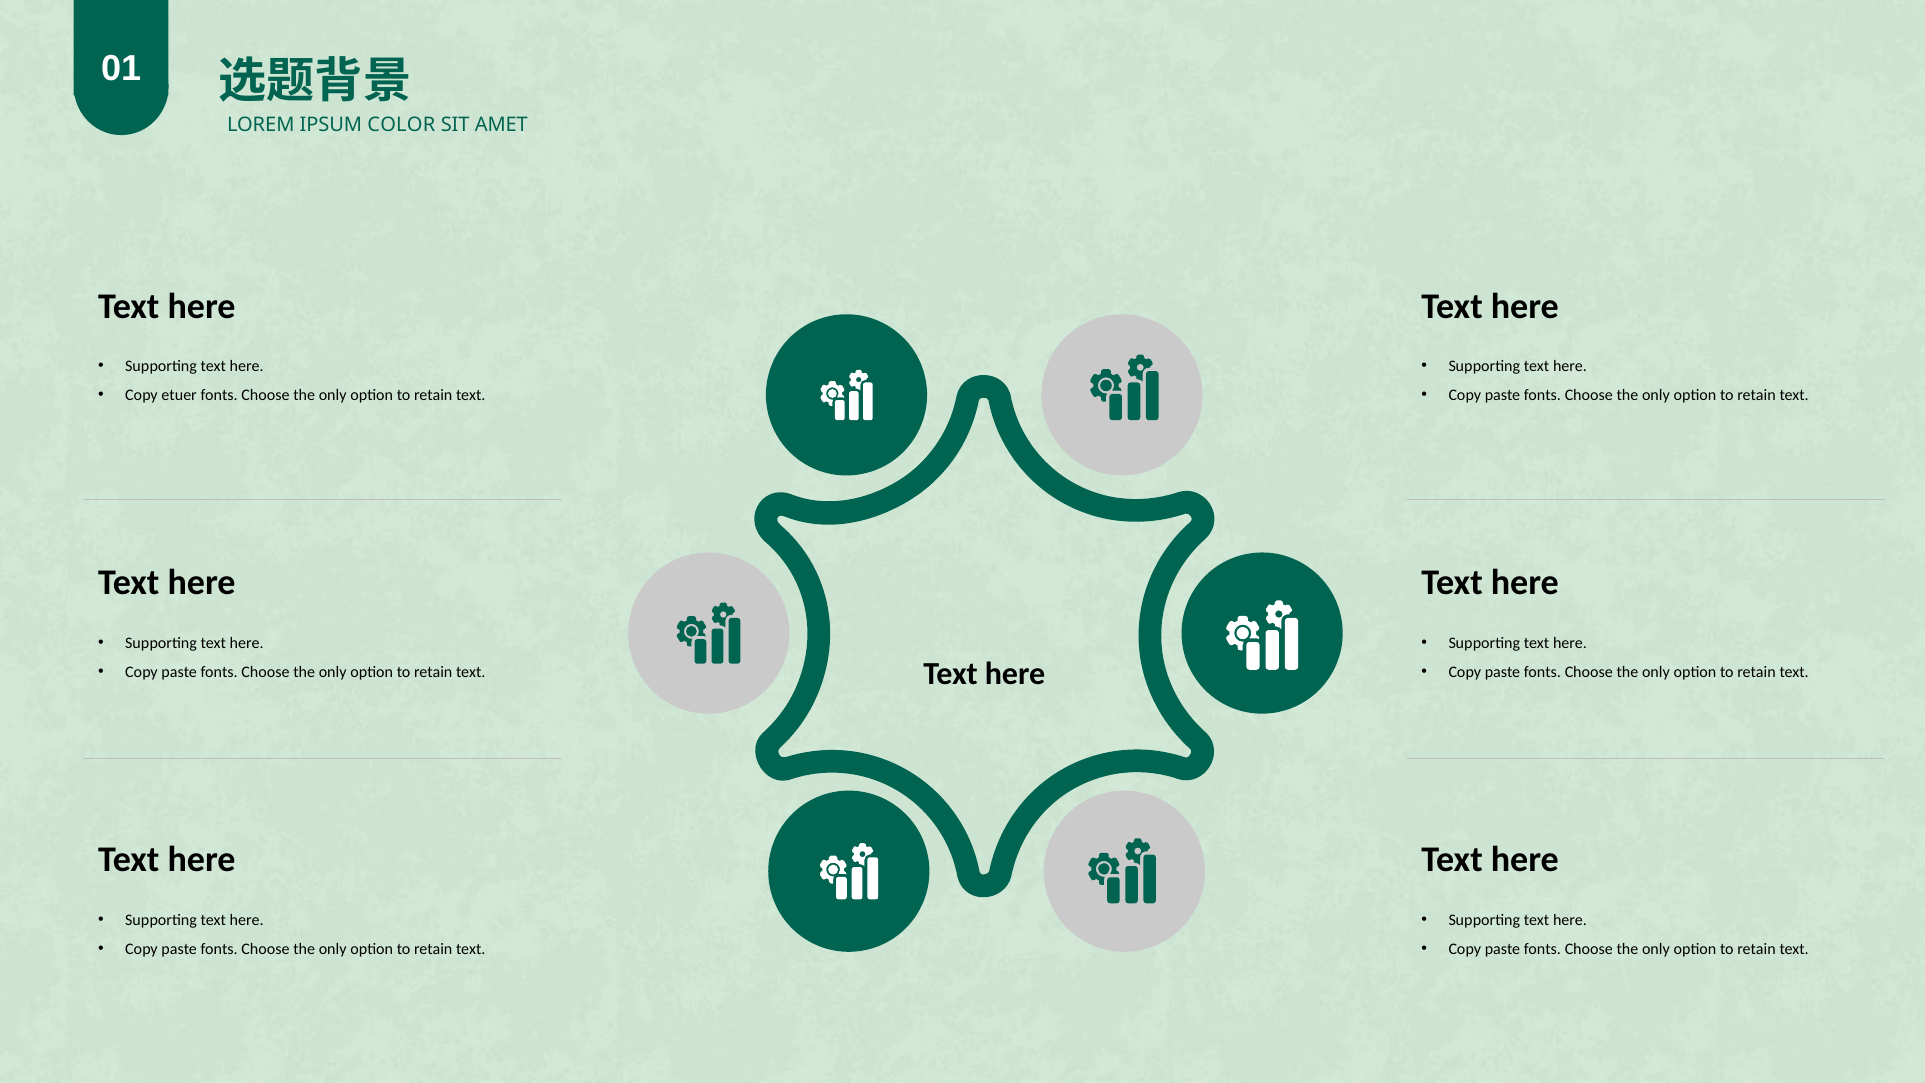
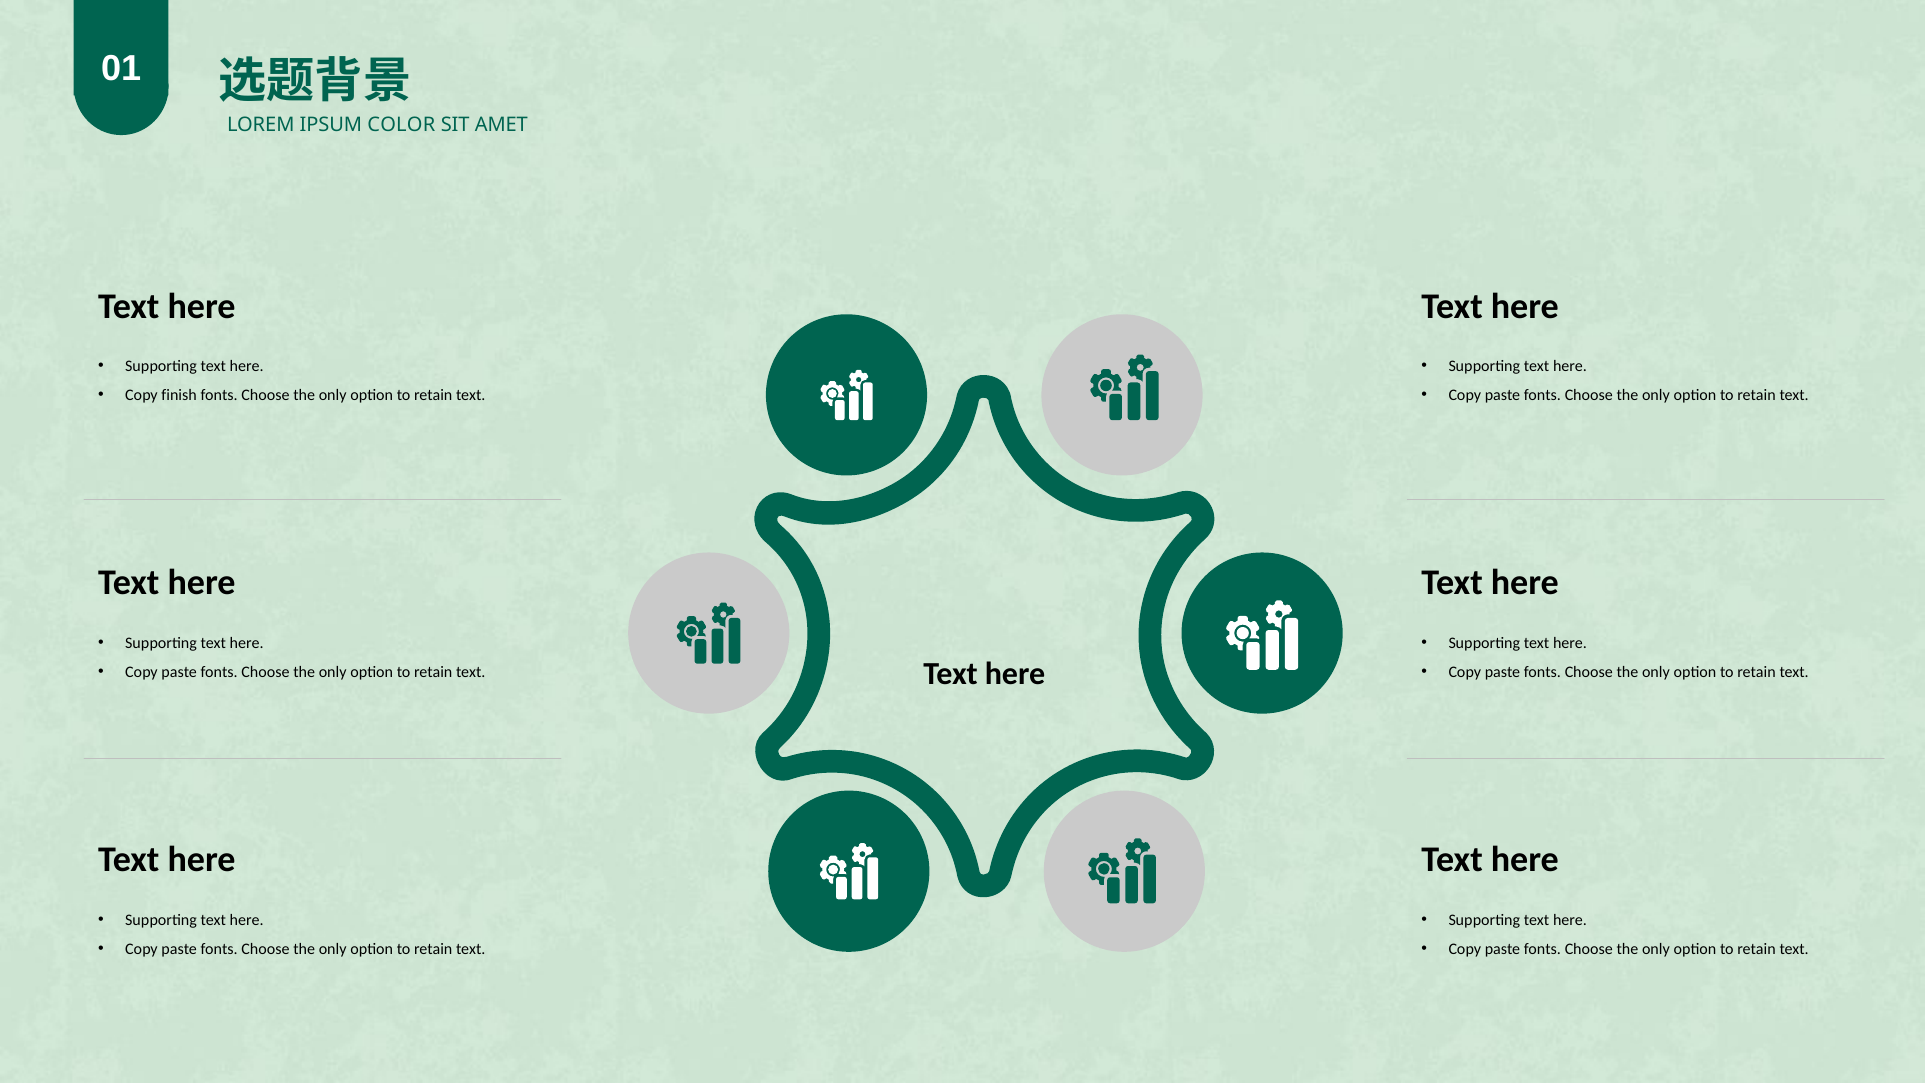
etuer: etuer -> finish
